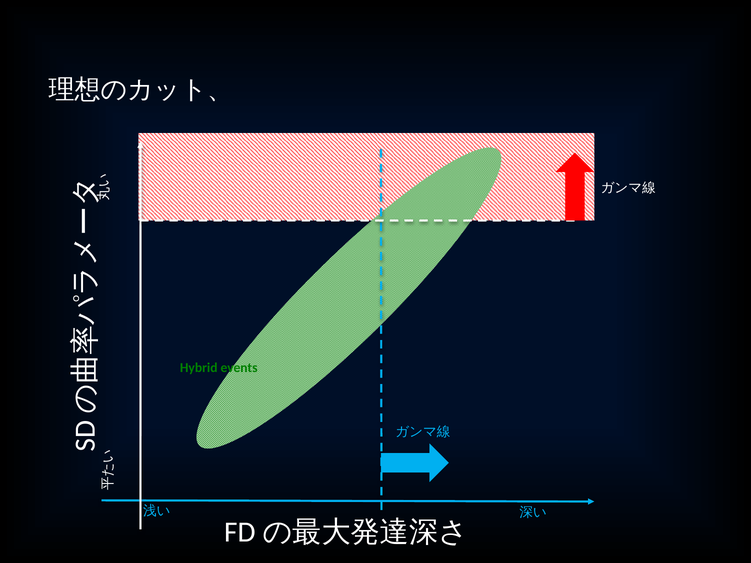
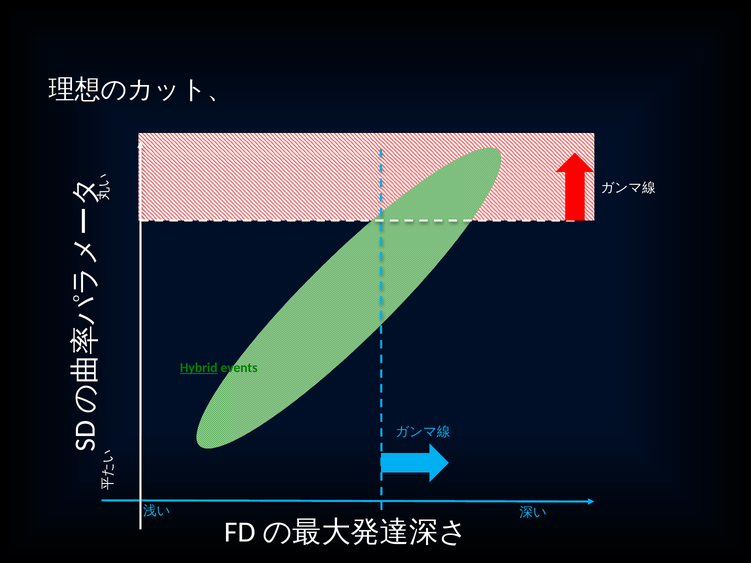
Hybrid underline: none -> present
